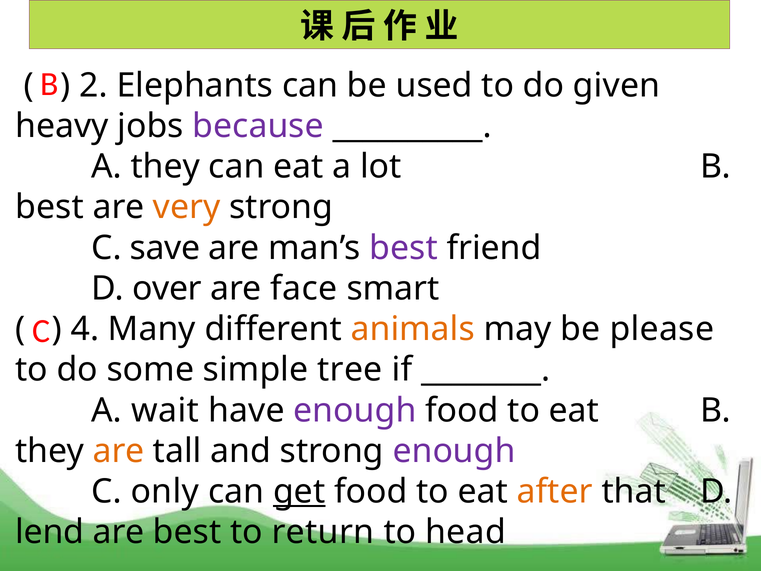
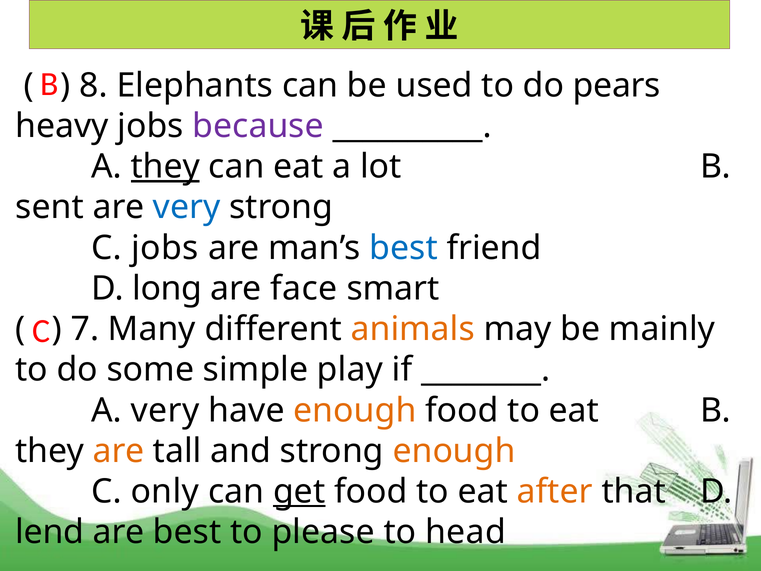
2: 2 -> 8
given: given -> pears
they at (165, 167) underline: none -> present
best at (50, 207): best -> sent
very at (187, 207) colour: orange -> blue
C save: save -> jobs
best at (404, 248) colour: purple -> blue
over: over -> long
4: 4 -> 7
please: please -> mainly
tree: tree -> play
A wait: wait -> very
enough at (355, 410) colour: purple -> orange
enough at (454, 451) colour: purple -> orange
return: return -> please
